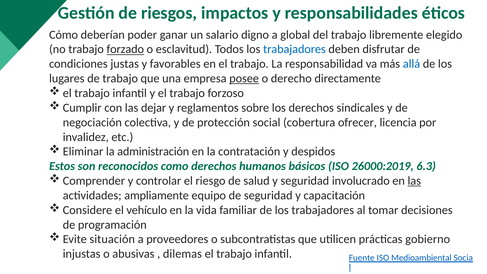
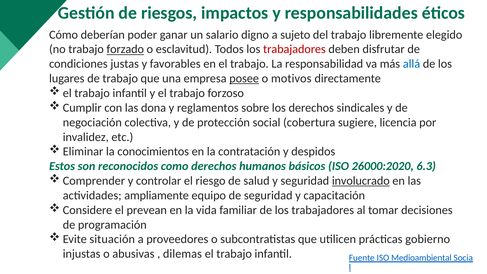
global: global -> sujeto
trabajadores at (294, 49) colour: blue -> red
derecho: derecho -> motivos
dejar: dejar -> dona
ofrecer: ofrecer -> sugiere
administración: administración -> conocimientos
26000:2019: 26000:2019 -> 26000:2020
involucrado underline: none -> present
las at (414, 181) underline: present -> none
vehículo: vehículo -> prevean
